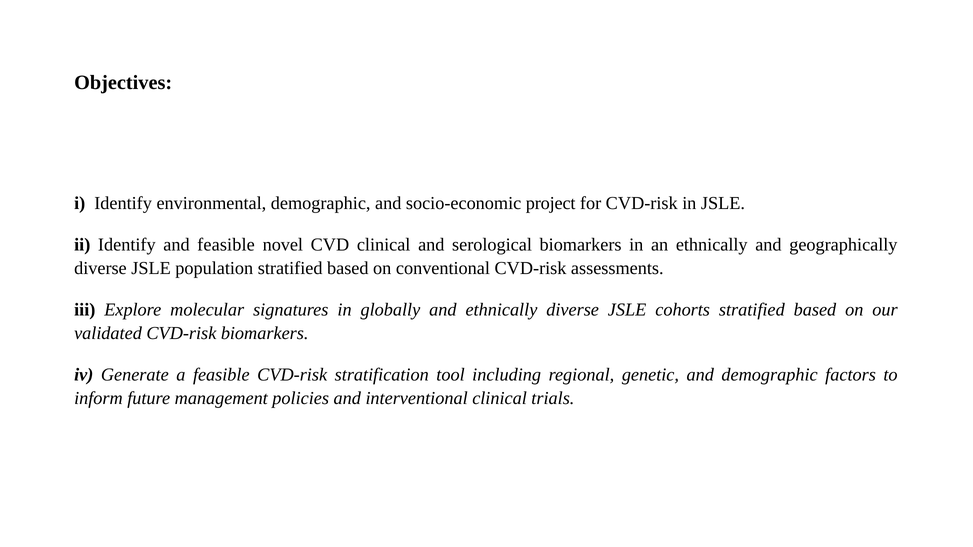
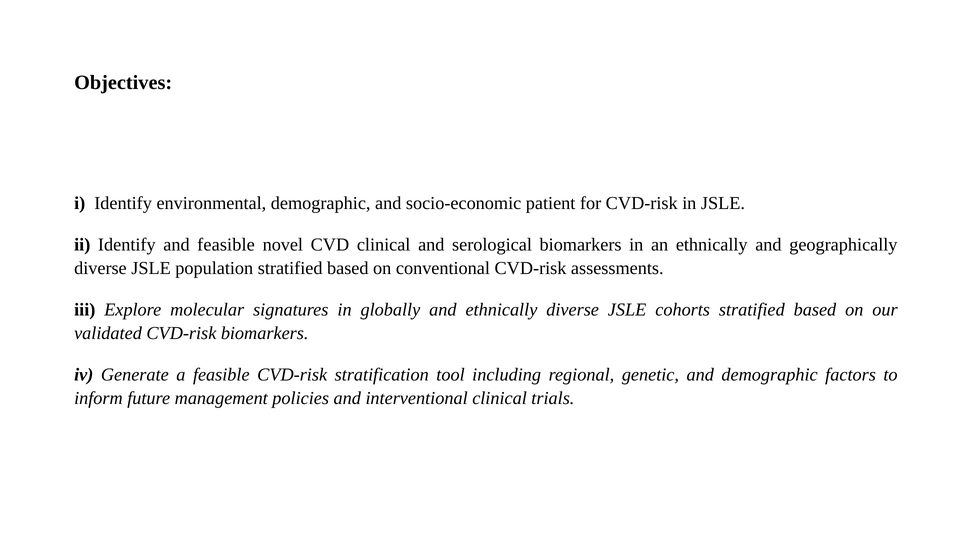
project: project -> patient
